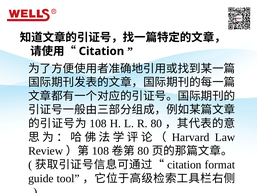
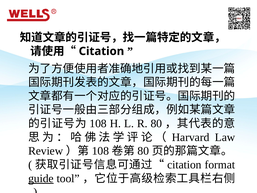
guide underline: none -> present
